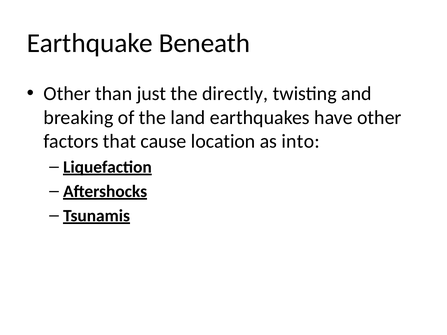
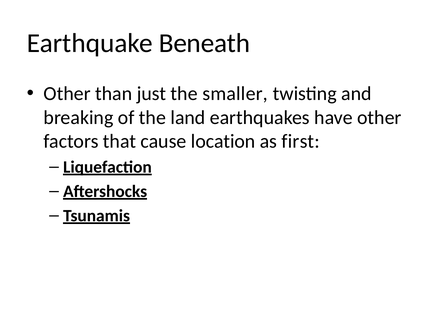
directly: directly -> smaller
into: into -> first
